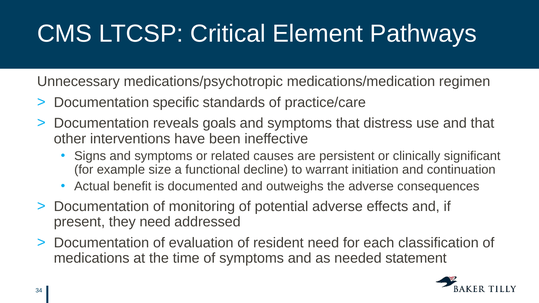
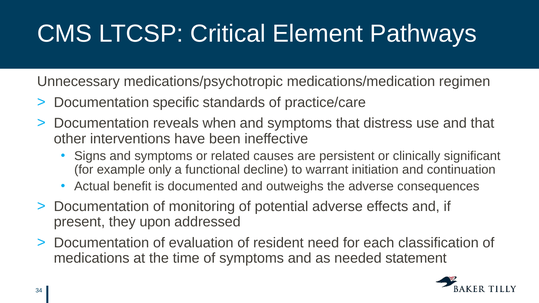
goals: goals -> when
size: size -> only
they need: need -> upon
